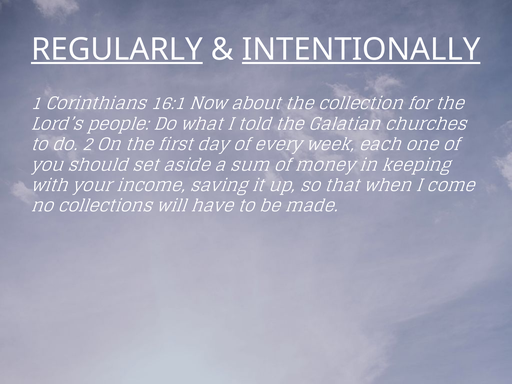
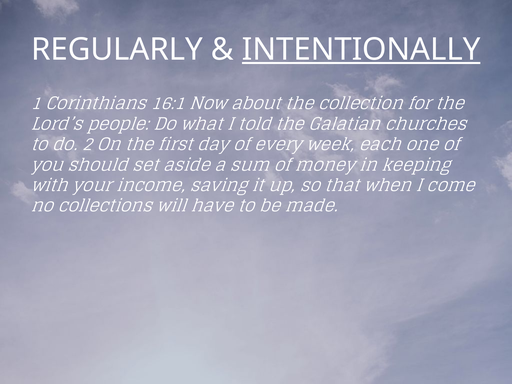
REGULARLY underline: present -> none
